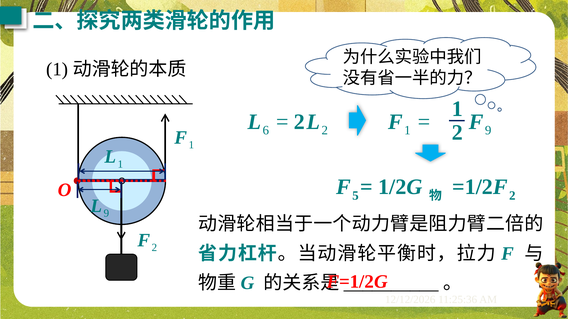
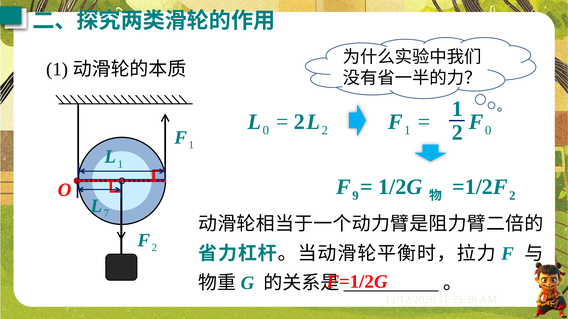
6 at (266, 131): 6 -> 0
9 at (488, 131): 9 -> 0
5: 5 -> 9
9 at (106, 213): 9 -> 7
